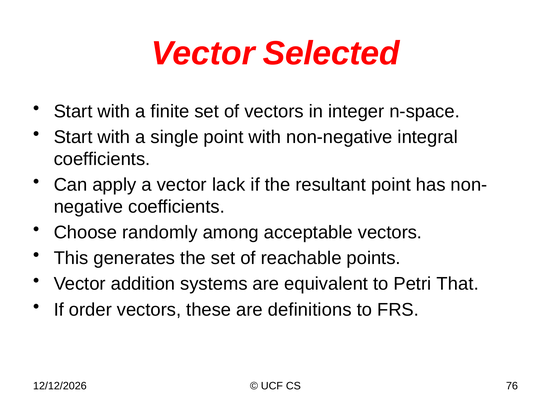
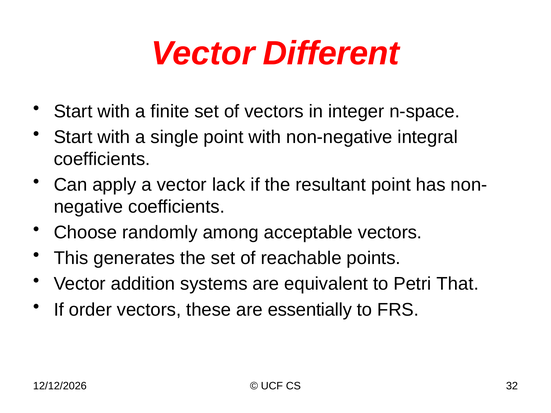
Selected: Selected -> Different
definitions: definitions -> essentially
76: 76 -> 32
